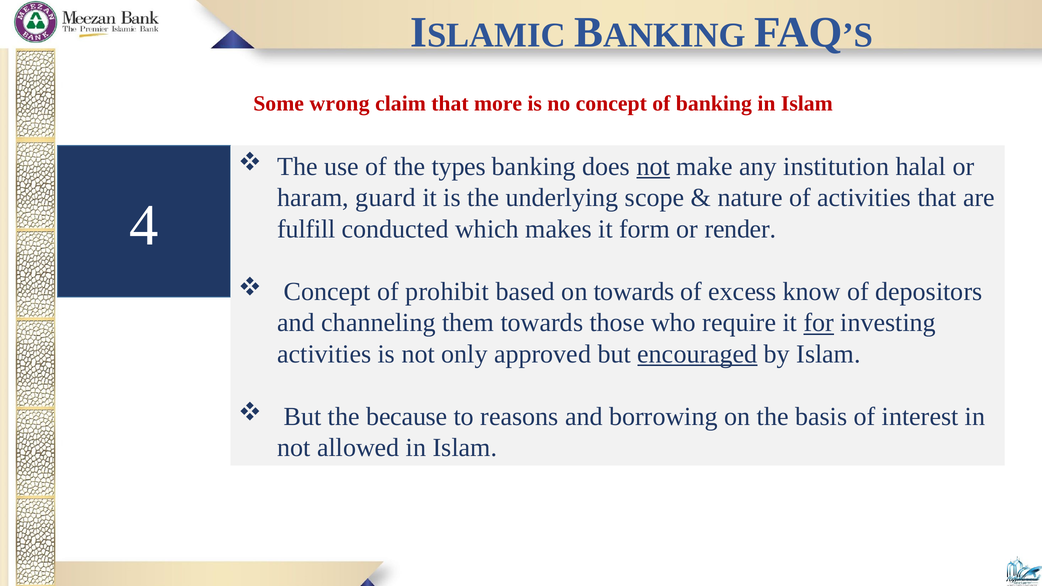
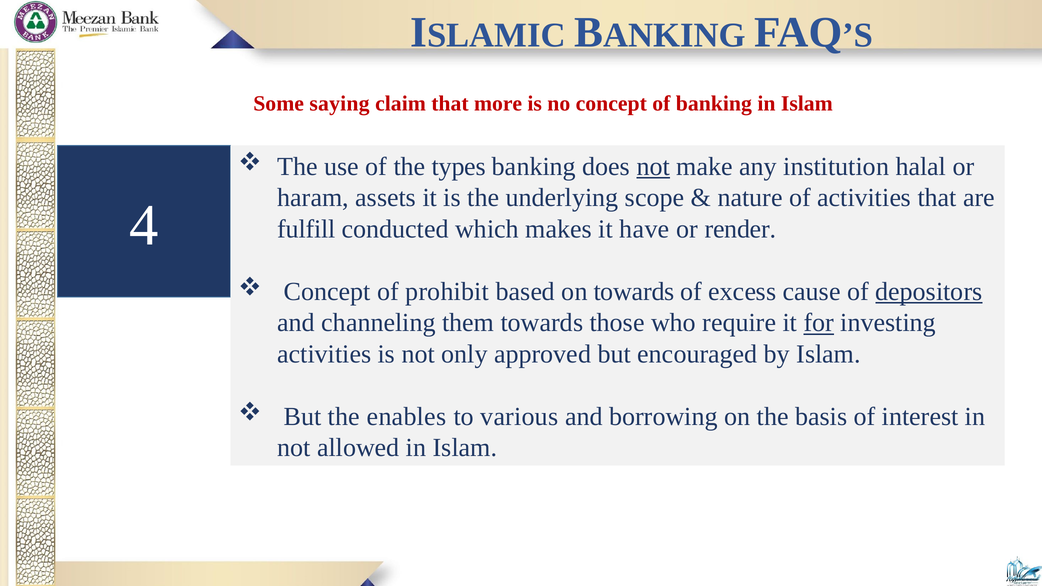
wrong: wrong -> saying
guard: guard -> assets
form: form -> have
know: know -> cause
depositors underline: none -> present
encouraged underline: present -> none
because: because -> enables
reasons: reasons -> various
